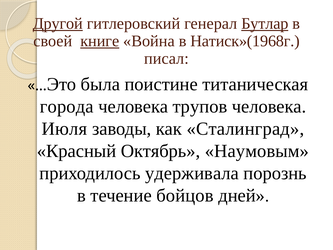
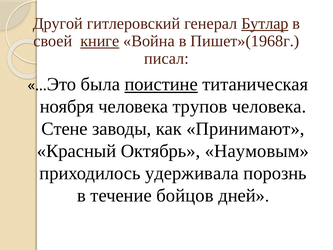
Другой underline: present -> none
Натиск»(1968г: Натиск»(1968г -> Пишет»(1968г
поистине underline: none -> present
города: города -> ноября
Июля: Июля -> Стене
Сталинград: Сталинград -> Принимают
